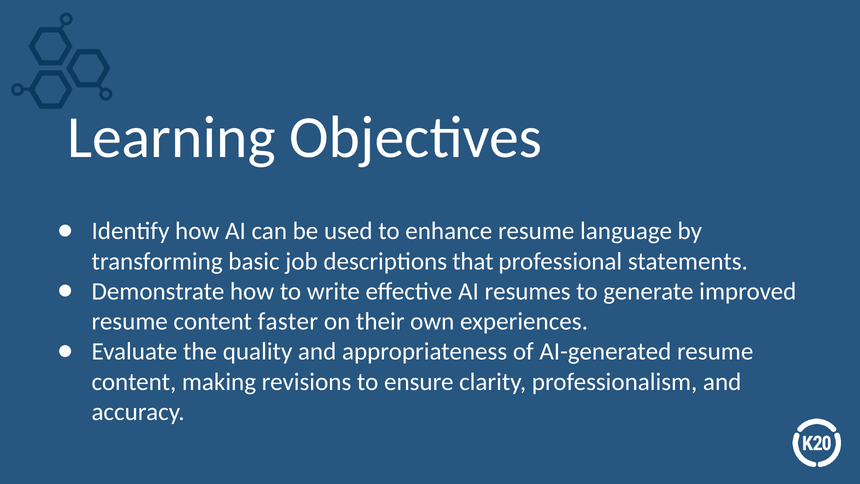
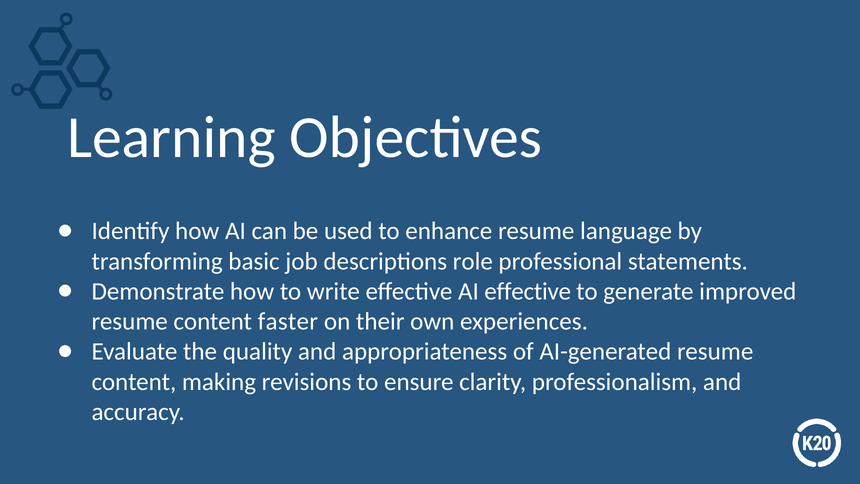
that: that -> role
AI resumes: resumes -> effective
